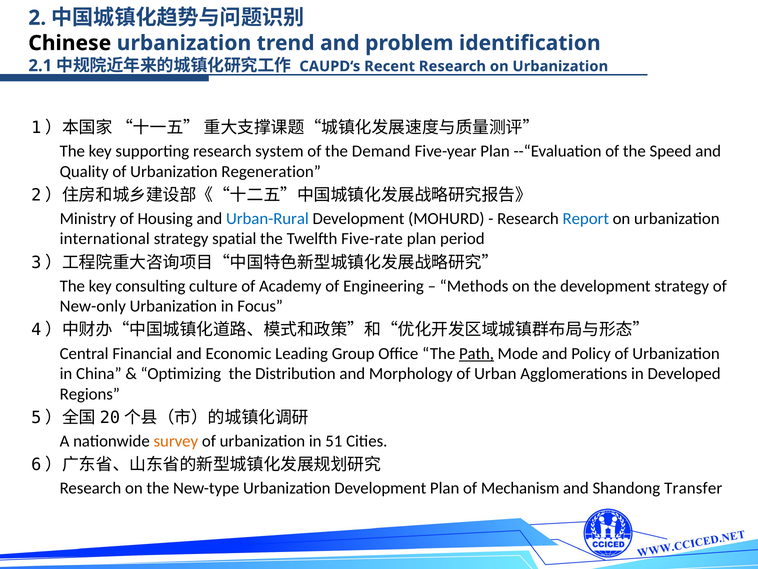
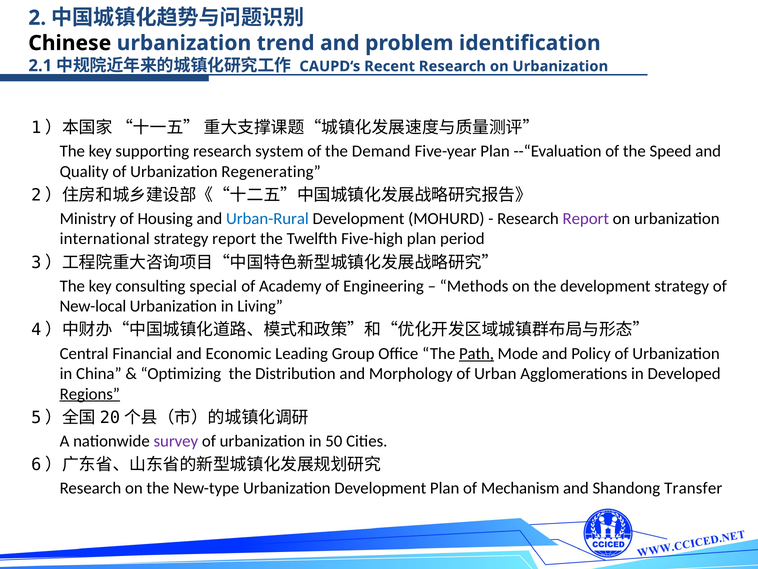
Regeneration: Regeneration -> Regenerating
Report at (586, 219) colour: blue -> purple
strategy spatial: spatial -> report
Five-rate: Five-rate -> Five-high
culture: culture -> special
New-only: New-only -> New-local
Focus: Focus -> Living
Regions underline: none -> present
survey colour: orange -> purple
51: 51 -> 50
